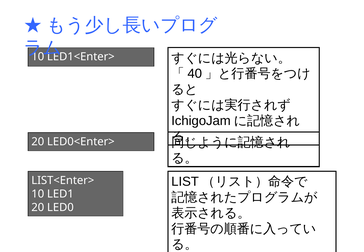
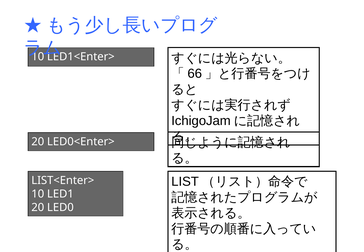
40: 40 -> 66
